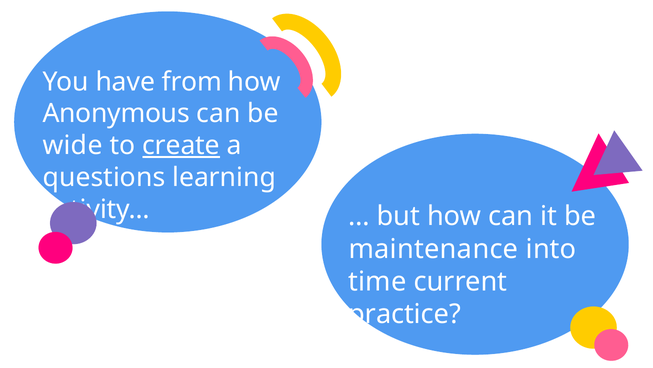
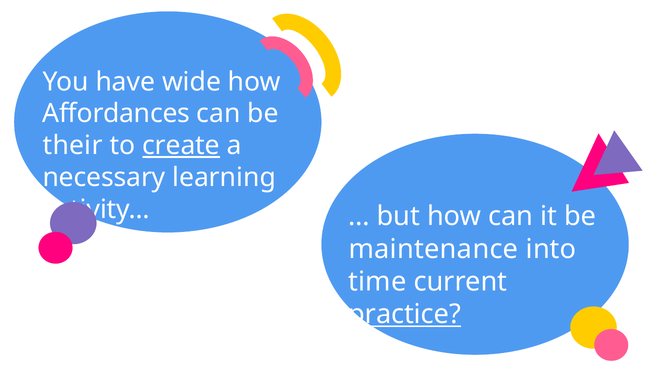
from: from -> wide
Anonymous: Anonymous -> Affordances
wide: wide -> their
questions: questions -> necessary
practice underline: none -> present
